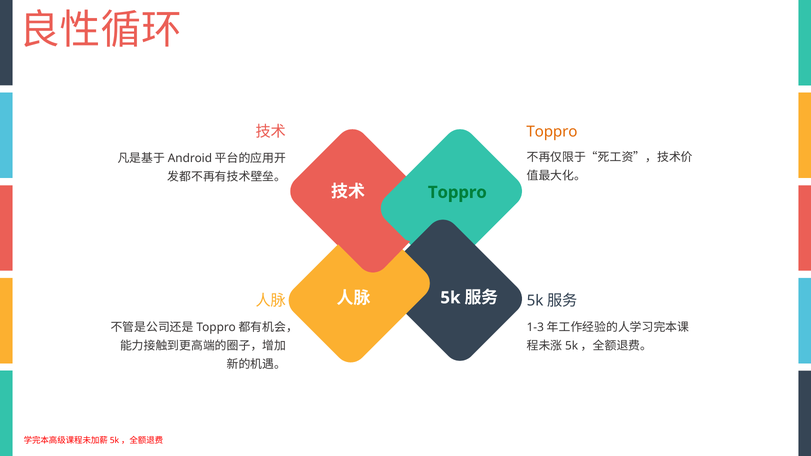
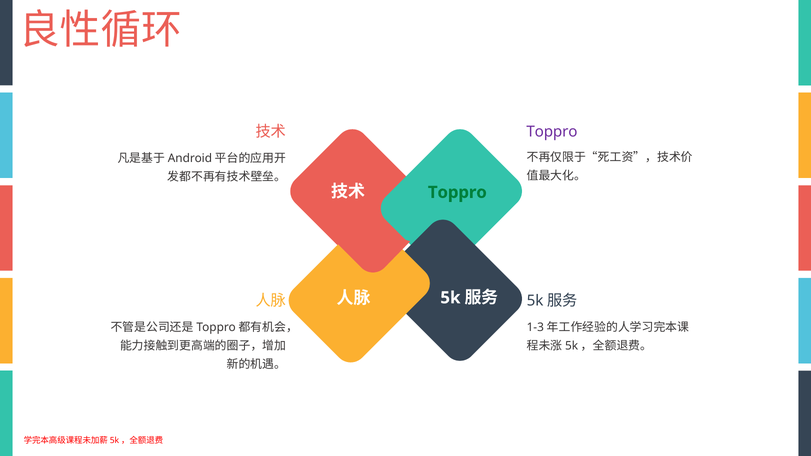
Toppro at (552, 132) colour: orange -> purple
